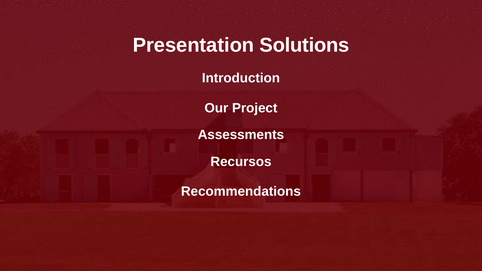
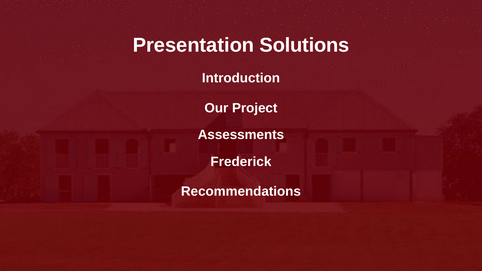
Recursos: Recursos -> Frederick
